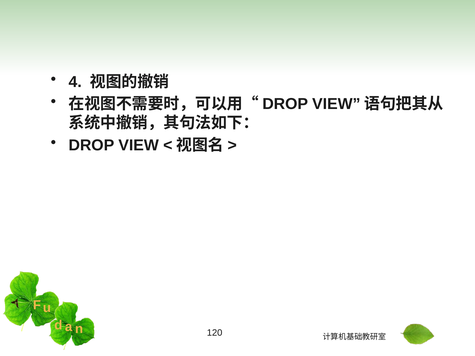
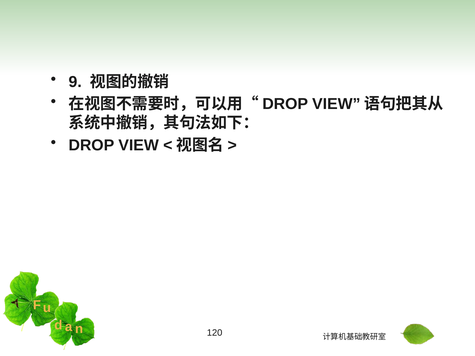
4: 4 -> 9
